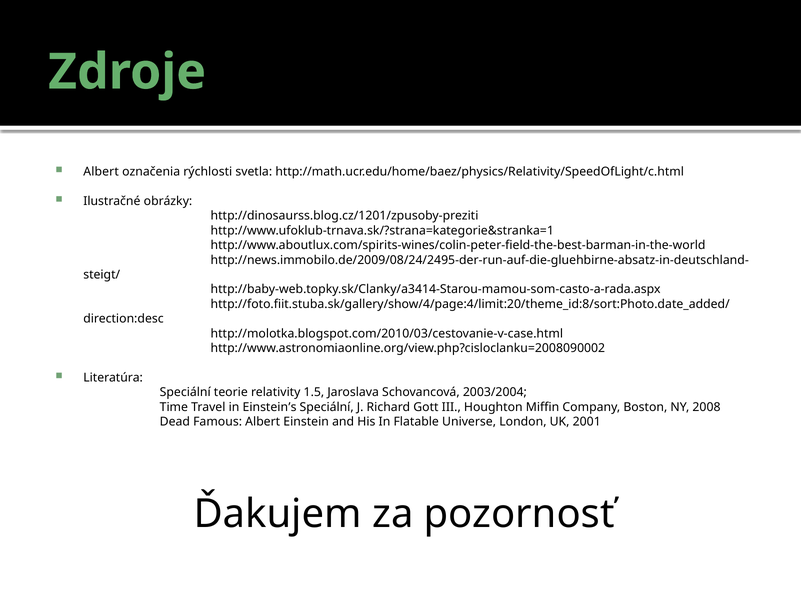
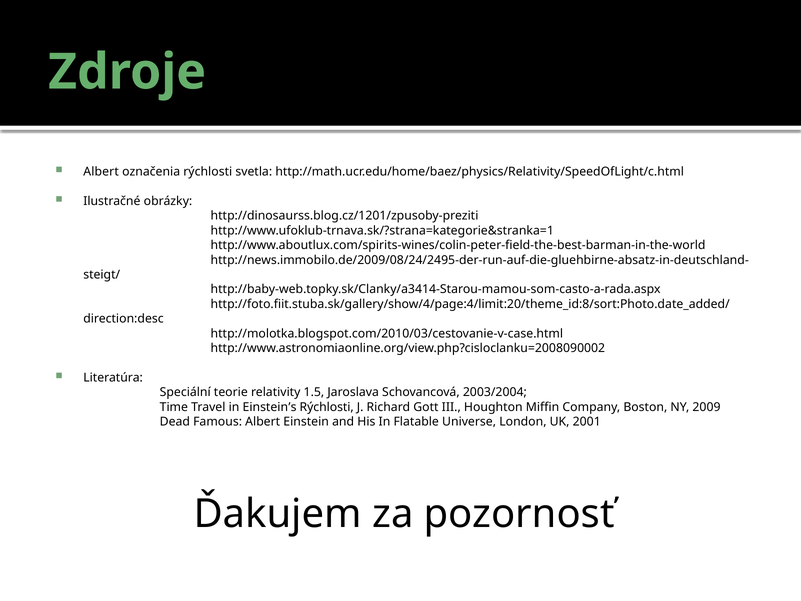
Einstein’s Speciální: Speciální -> Rýchlosti
2008: 2008 -> 2009
